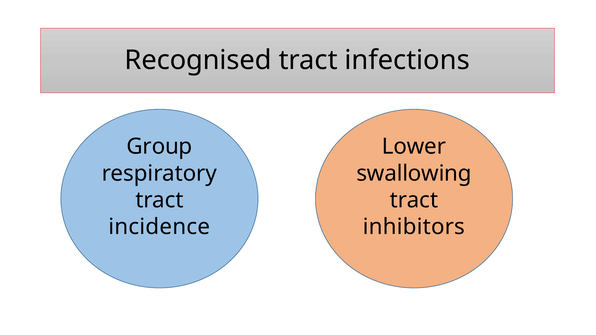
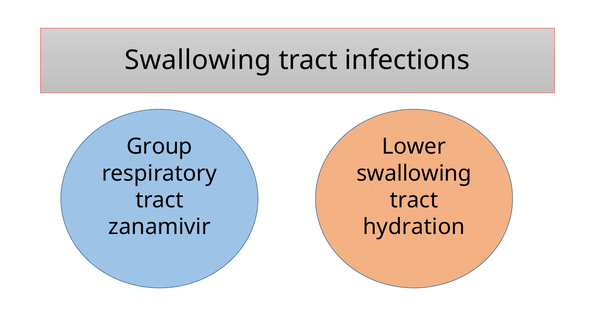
Recognised at (198, 60): Recognised -> Swallowing
incidence: incidence -> zanamivir
inhibitors: inhibitors -> hydration
